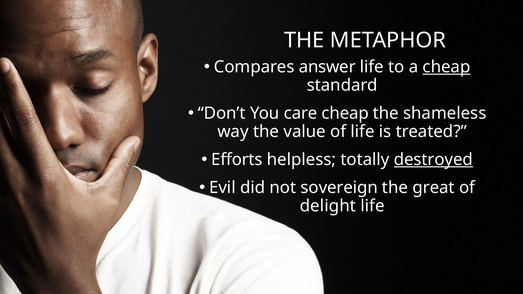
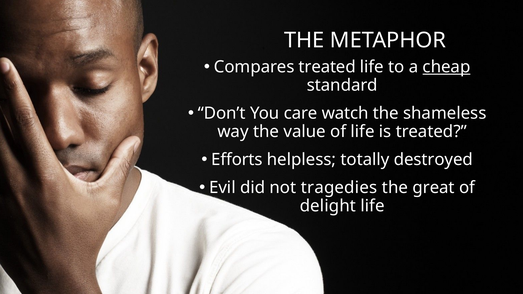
Compares answer: answer -> treated
care cheap: cheap -> watch
destroyed underline: present -> none
sovereign: sovereign -> tragedies
